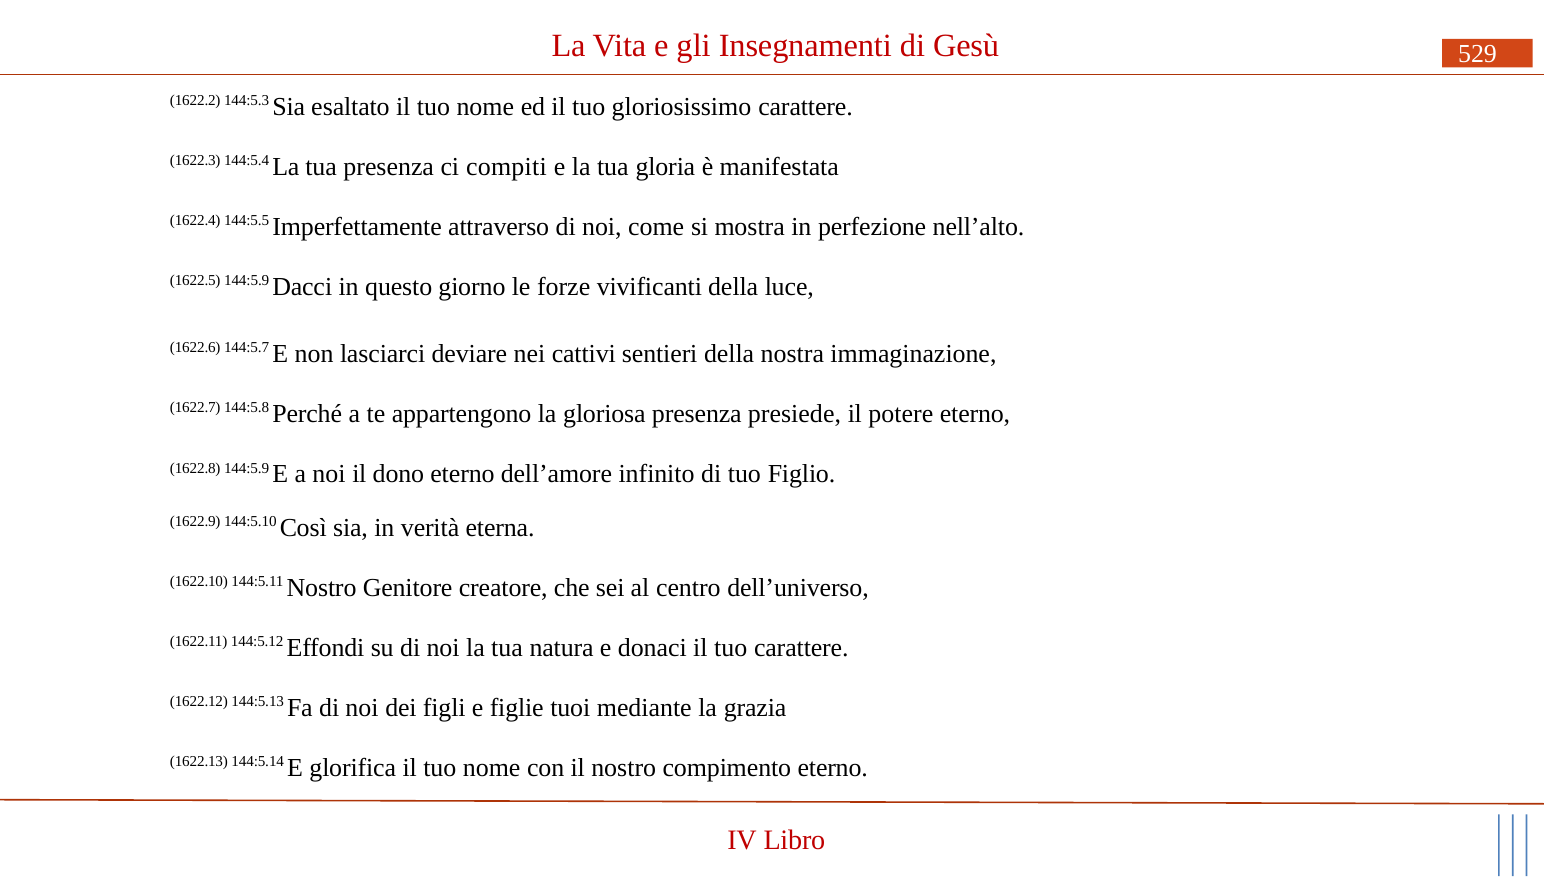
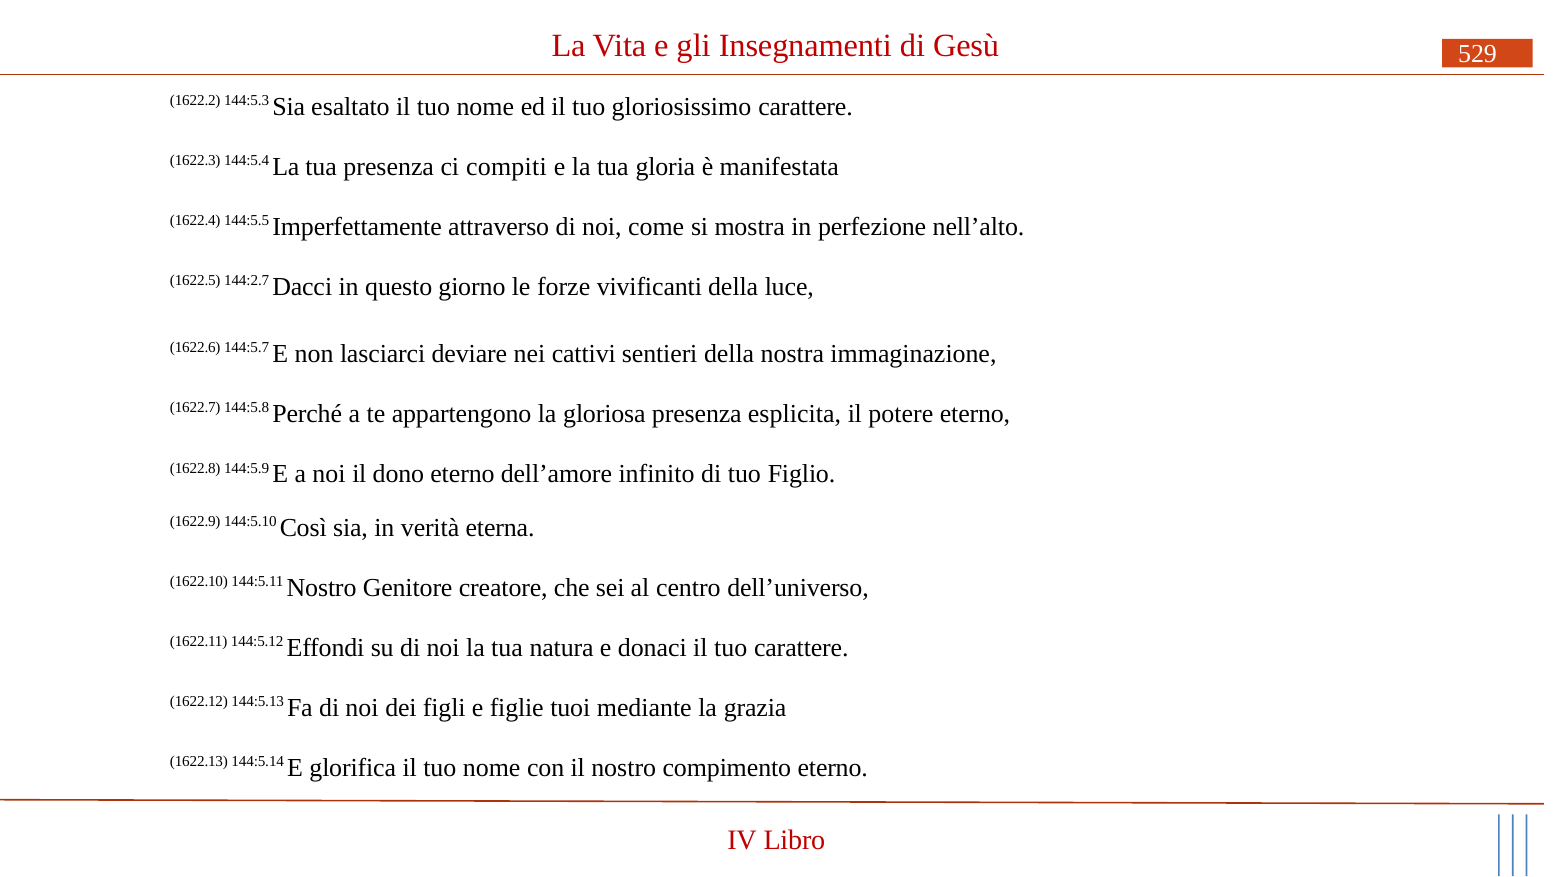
1622.5 144:5.9: 144:5.9 -> 144:2.7
presiede: presiede -> esplicita
